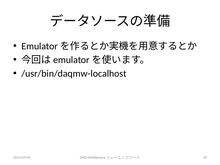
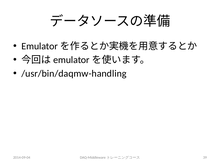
/usr/bin/daqmw-localhost: /usr/bin/daqmw-localhost -> /usr/bin/daqmw-handling
